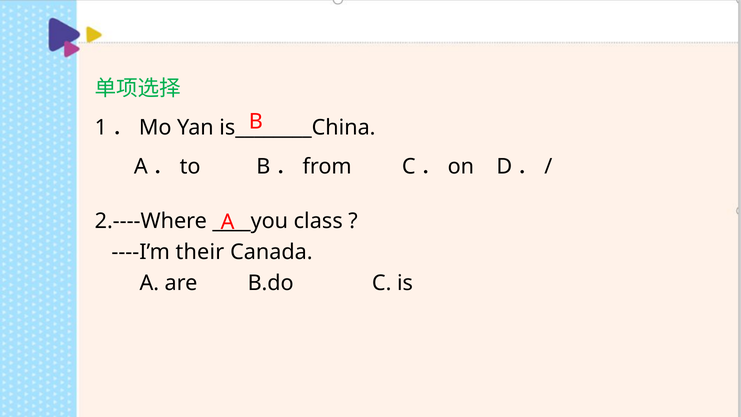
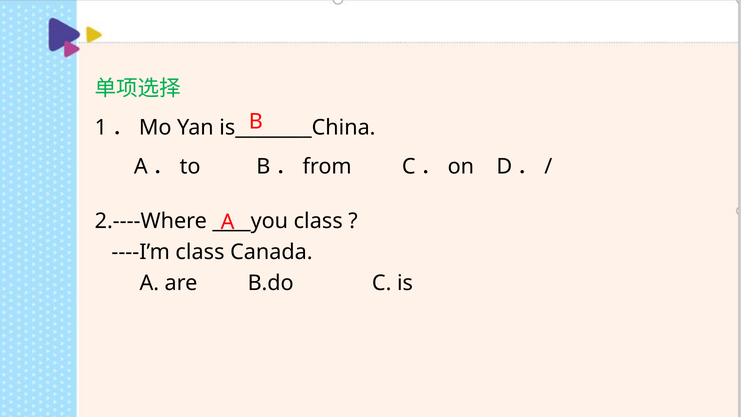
----I’m their: their -> class
